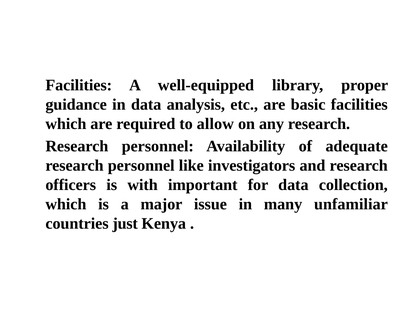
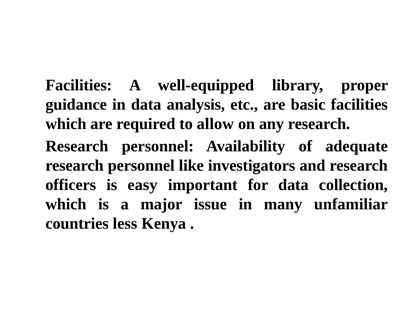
with: with -> easy
just: just -> less
